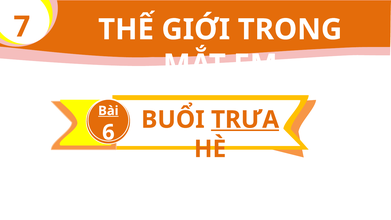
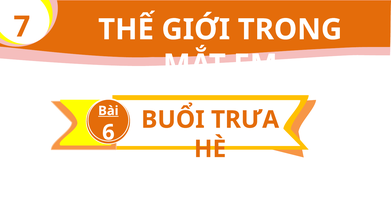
TRƯA underline: present -> none
